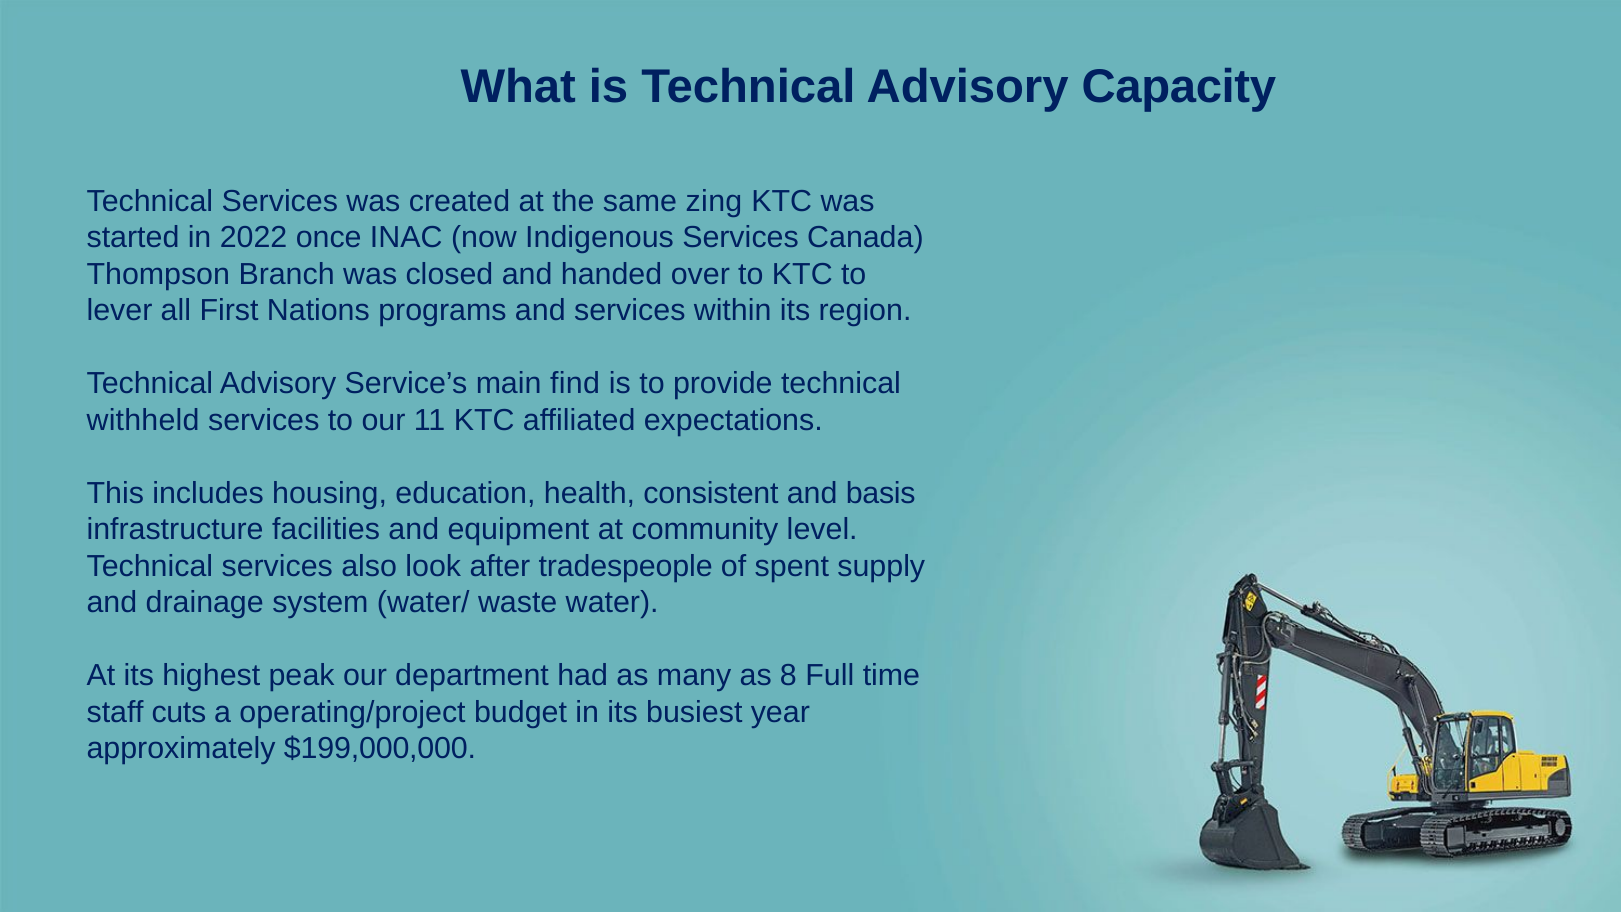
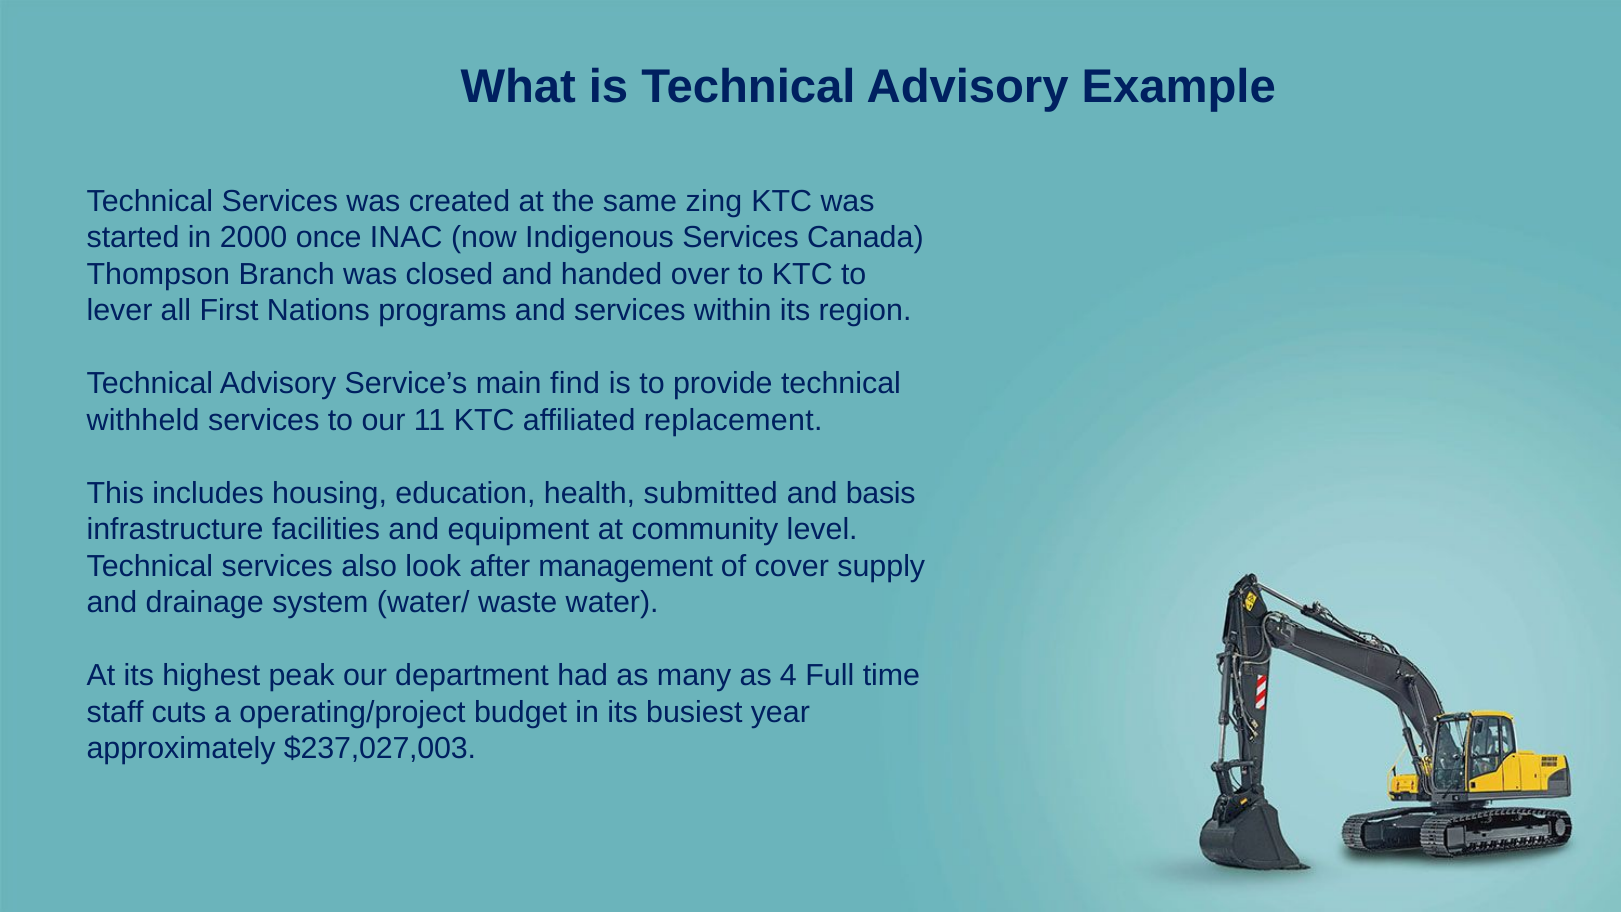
Capacity: Capacity -> Example
2022: 2022 -> 2000
expectations: expectations -> replacement
consistent: consistent -> submitted
tradespeople: tradespeople -> management
spent: spent -> cover
8: 8 -> 4
$199,000,000: $199,000,000 -> $237,027,003
